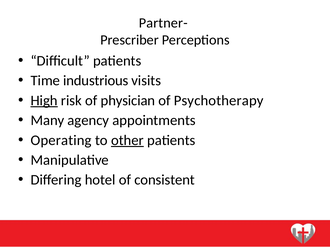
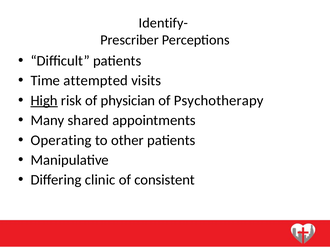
Partner-: Partner- -> Identify-
industrious: industrious -> attempted
agency: agency -> shared
other underline: present -> none
hotel: hotel -> clinic
